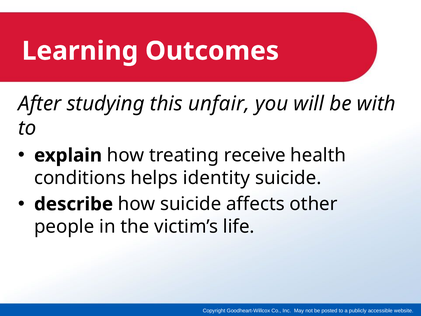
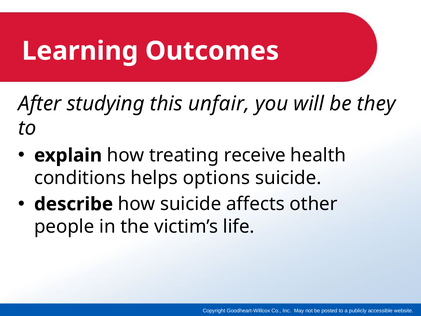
with: with -> they
identity: identity -> options
